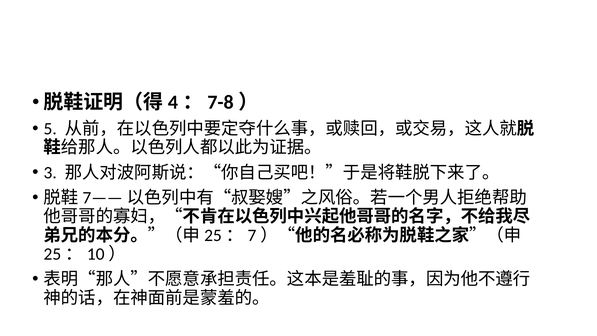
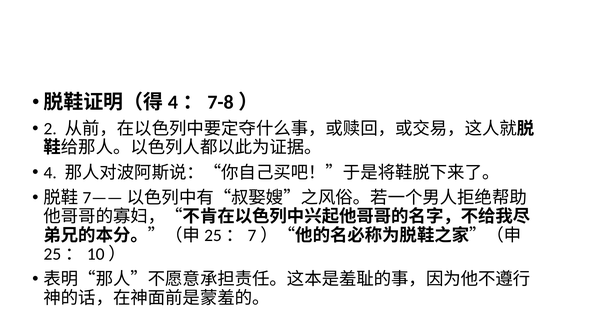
5: 5 -> 2
3: 3 -> 4
